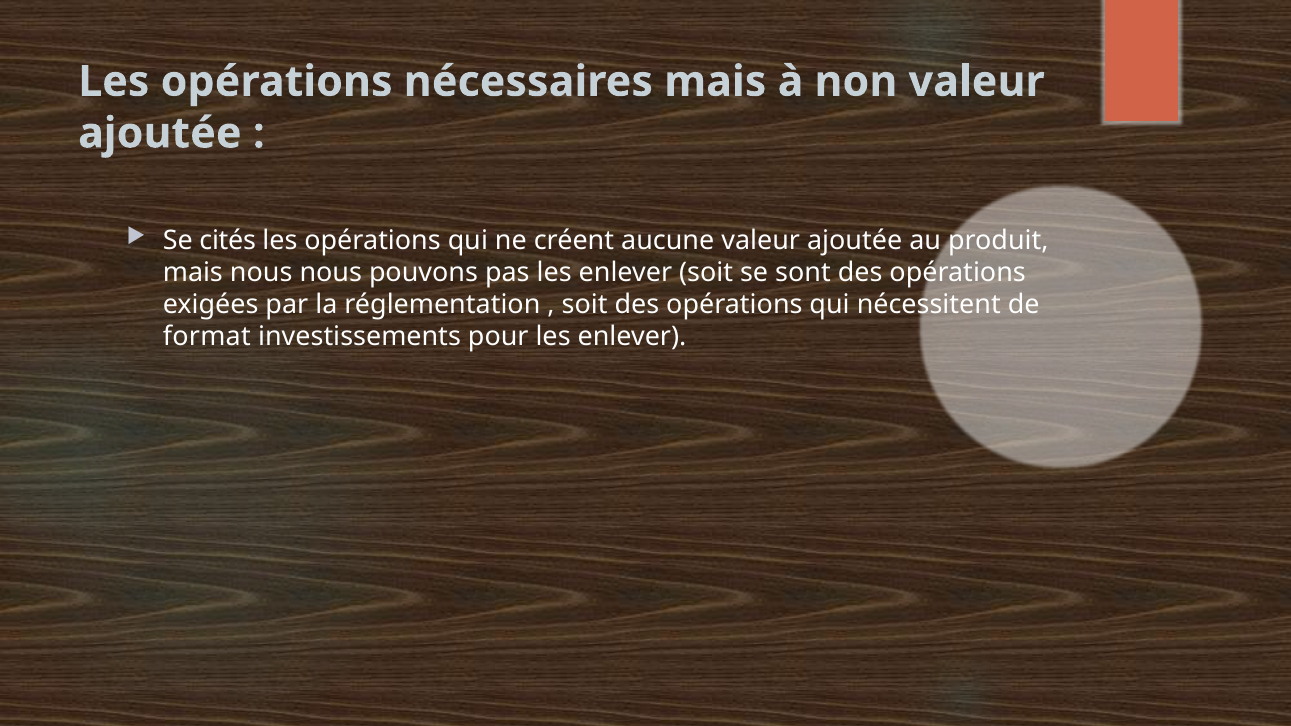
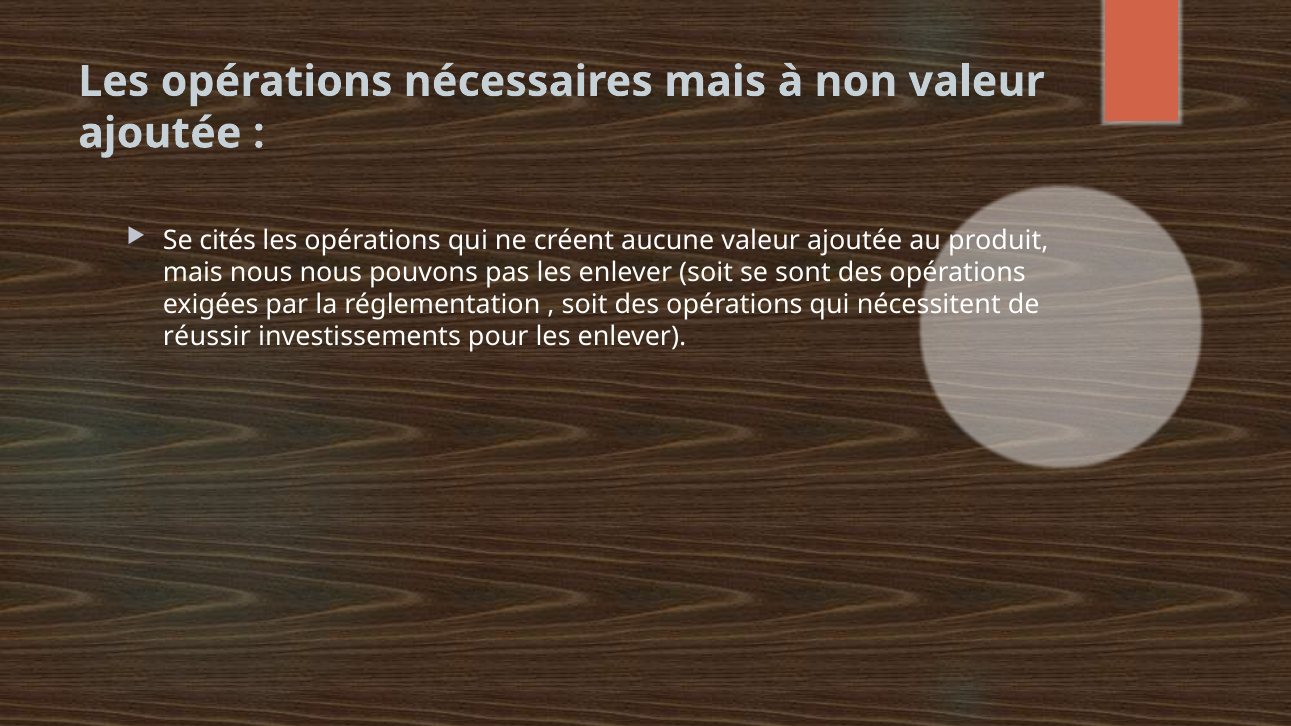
format: format -> réussir
